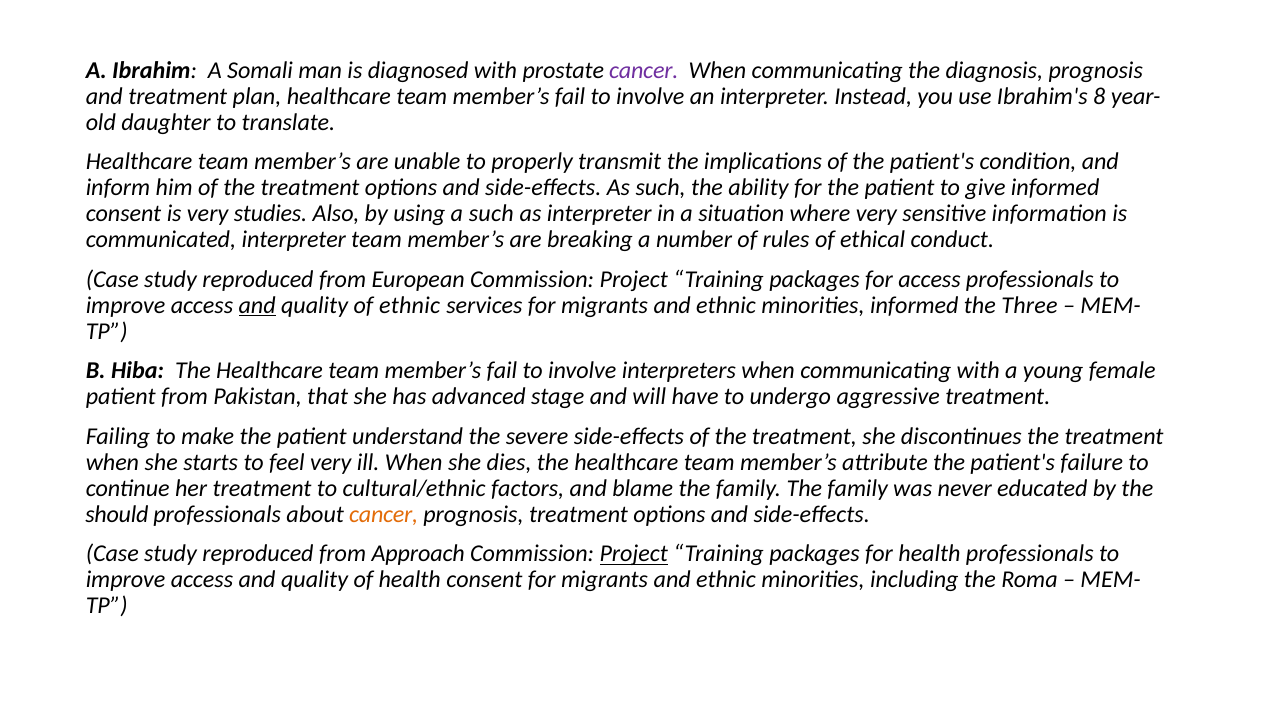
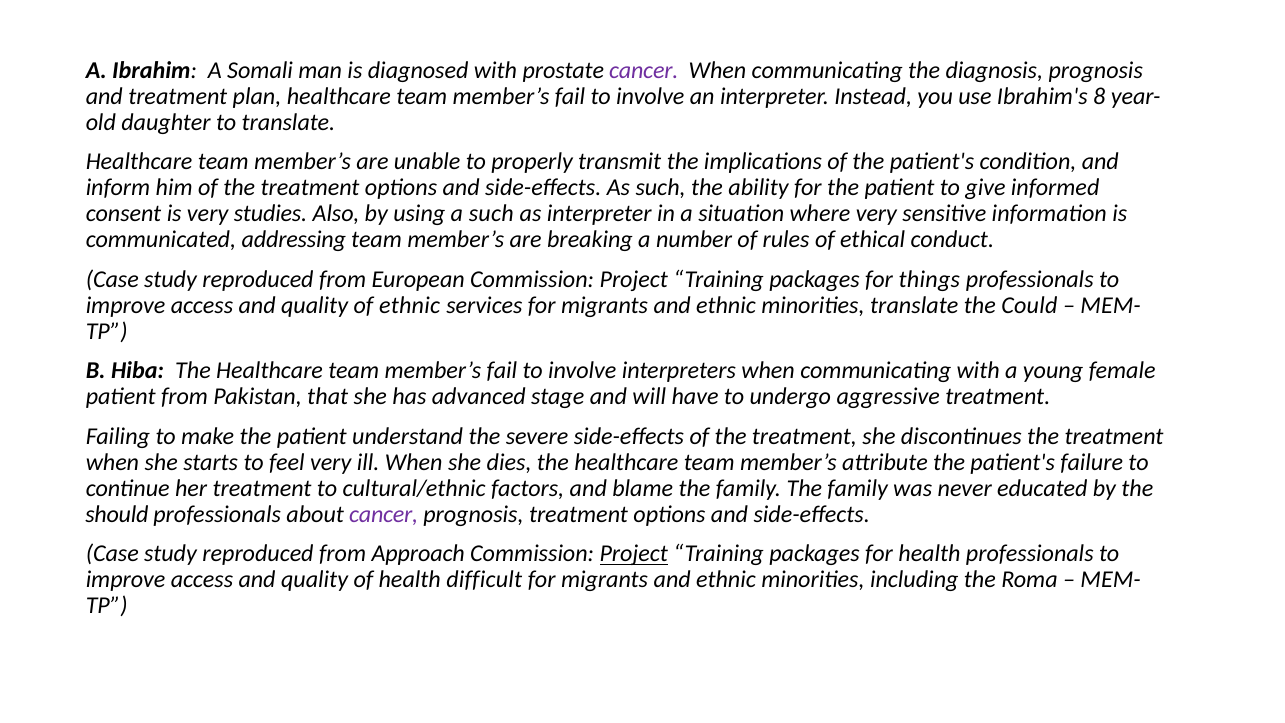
communicated interpreter: interpreter -> addressing
for access: access -> things
and at (257, 305) underline: present -> none
minorities informed: informed -> translate
Three: Three -> Could
cancer at (384, 514) colour: orange -> purple
health consent: consent -> difficult
